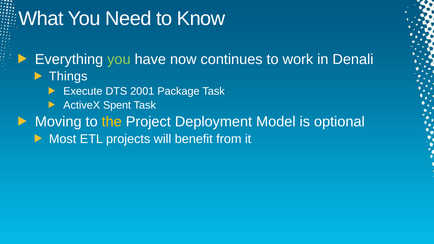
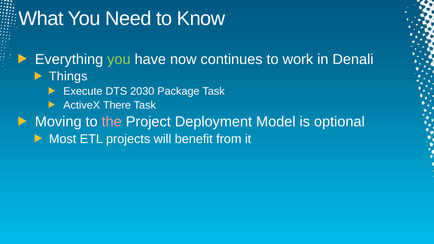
2001: 2001 -> 2030
Spent: Spent -> There
the colour: yellow -> pink
